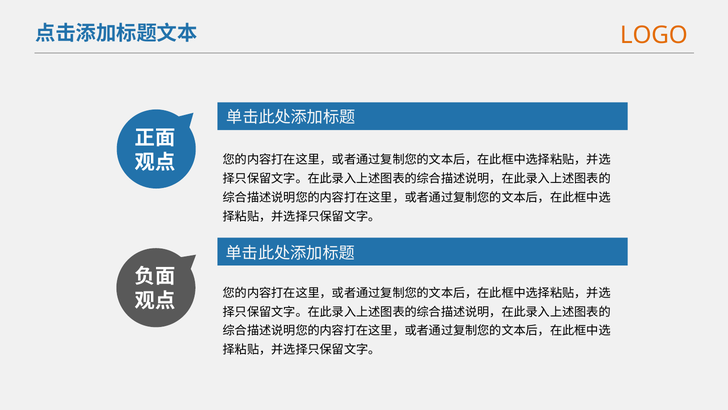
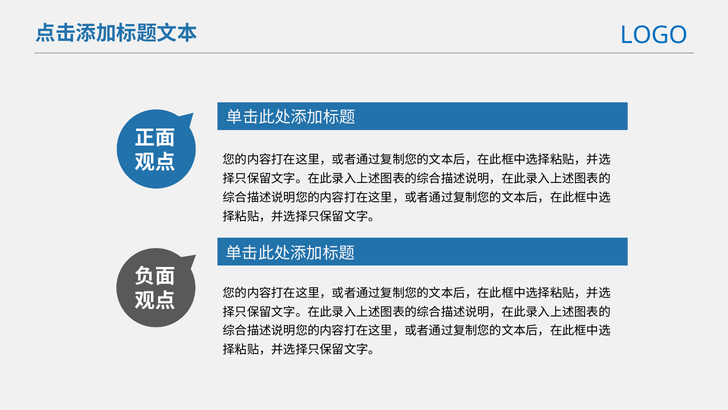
LOGO colour: orange -> blue
